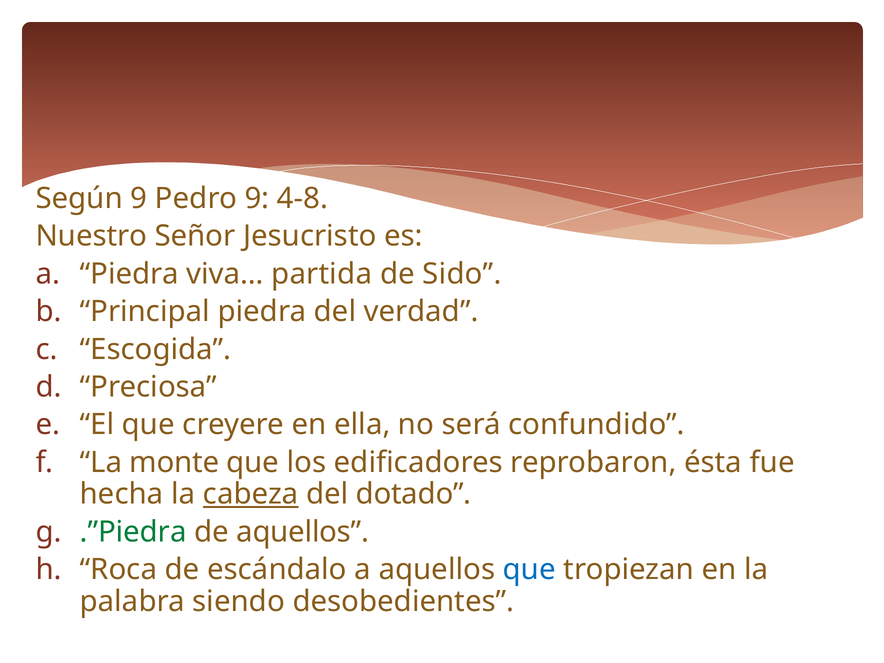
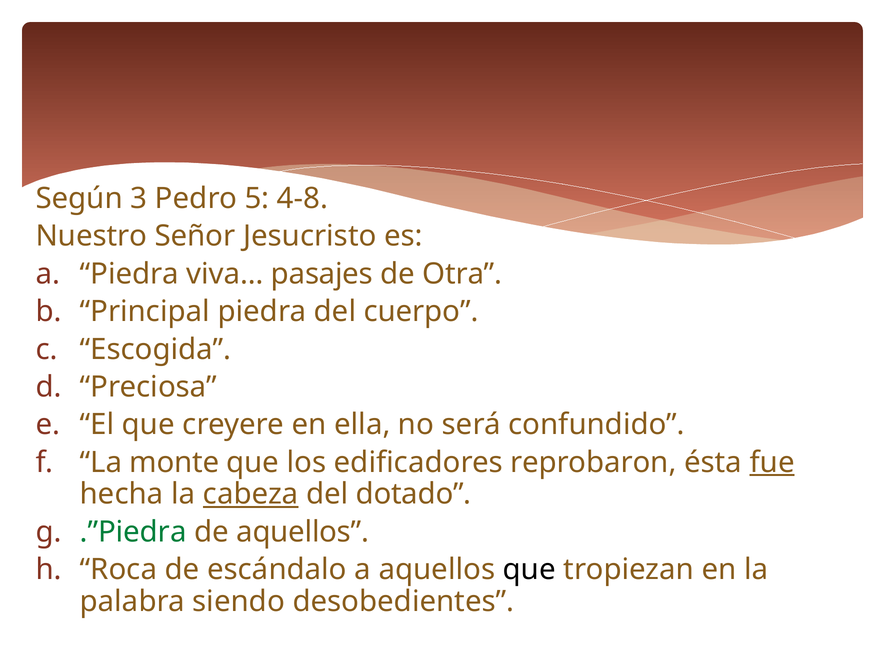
Según 9: 9 -> 3
Pedro 9: 9 -> 5
partida: partida -> pasajes
Sido: Sido -> Otra
verdad: verdad -> cuerpo
fue underline: none -> present
que at (529, 570) colour: blue -> black
